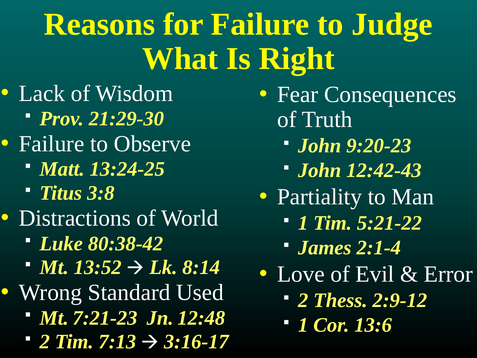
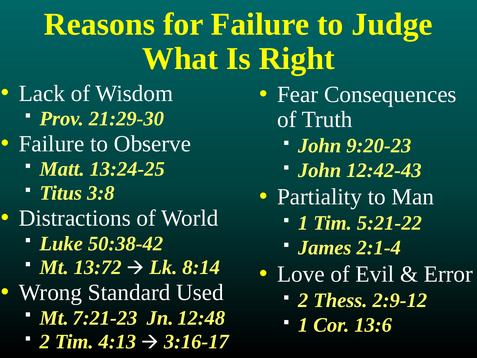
80:38-42: 80:38-42 -> 50:38-42
13:52: 13:52 -> 13:72
7:13: 7:13 -> 4:13
